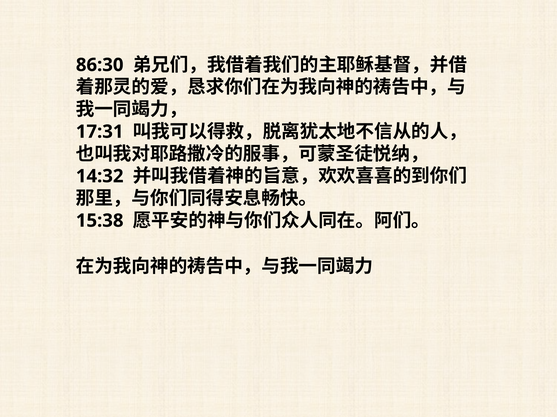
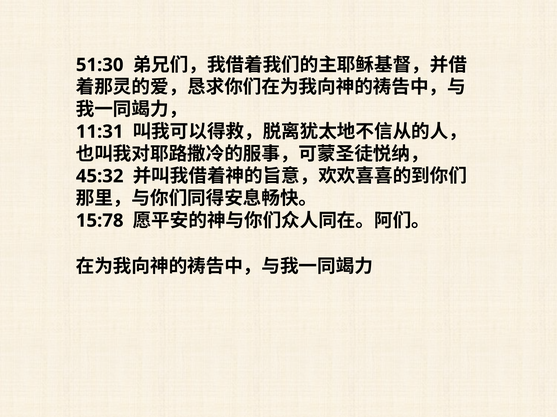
86:30: 86:30 -> 51:30
17:31: 17:31 -> 11:31
14:32: 14:32 -> 45:32
15:38: 15:38 -> 15:78
